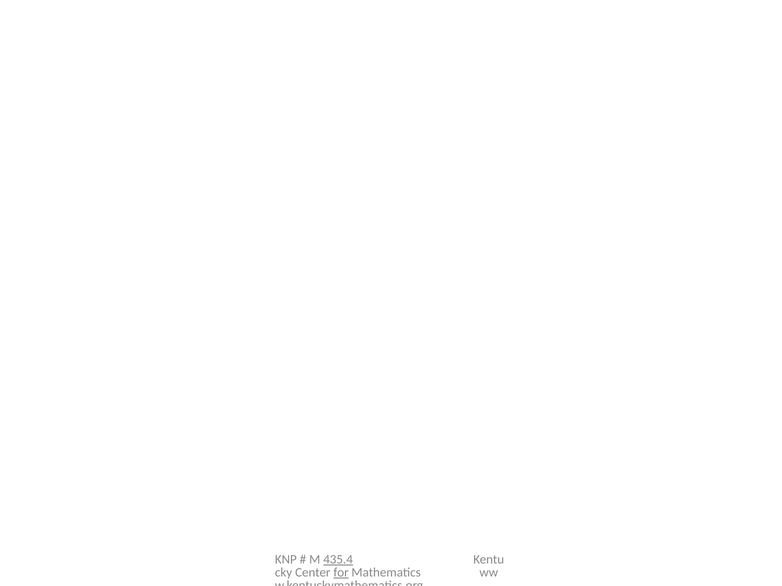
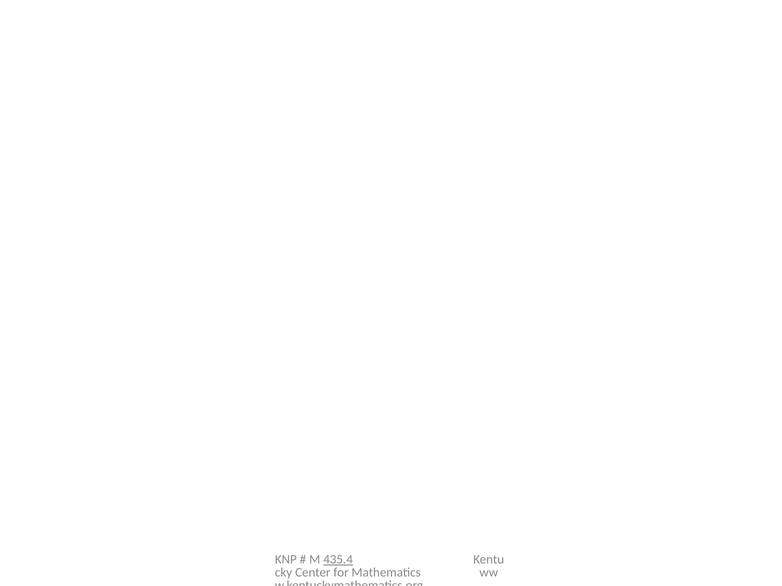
for underline: present -> none
